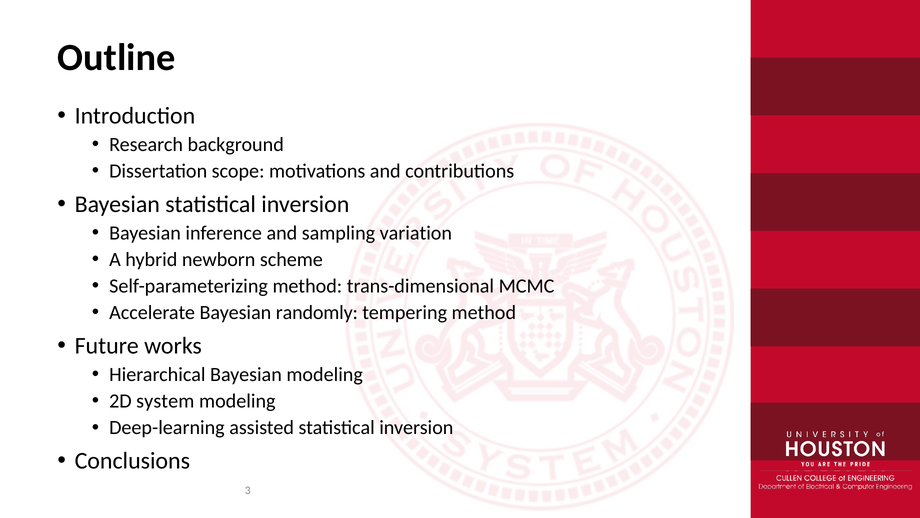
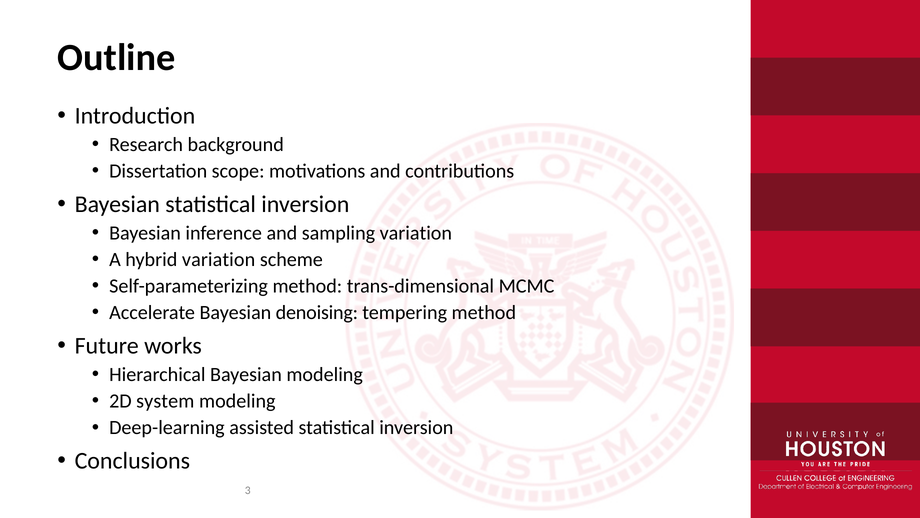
hybrid newborn: newborn -> variation
randomly: randomly -> denoising
